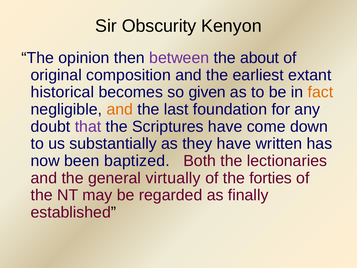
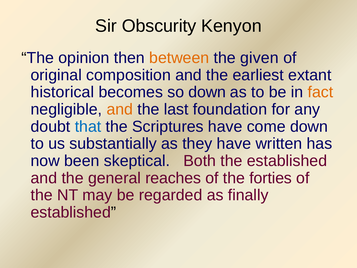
between colour: purple -> orange
about: about -> given
so given: given -> down
that colour: purple -> blue
baptized: baptized -> skeptical
the lectionaries: lectionaries -> established
virtually: virtually -> reaches
